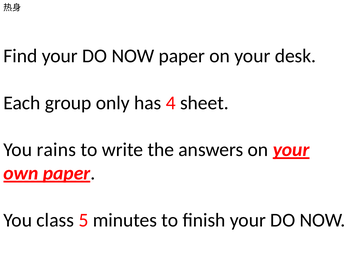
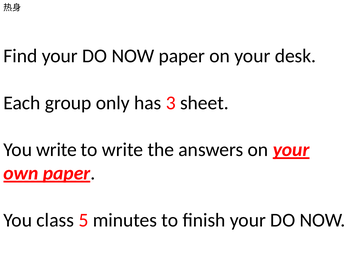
4: 4 -> 3
You rains: rains -> write
